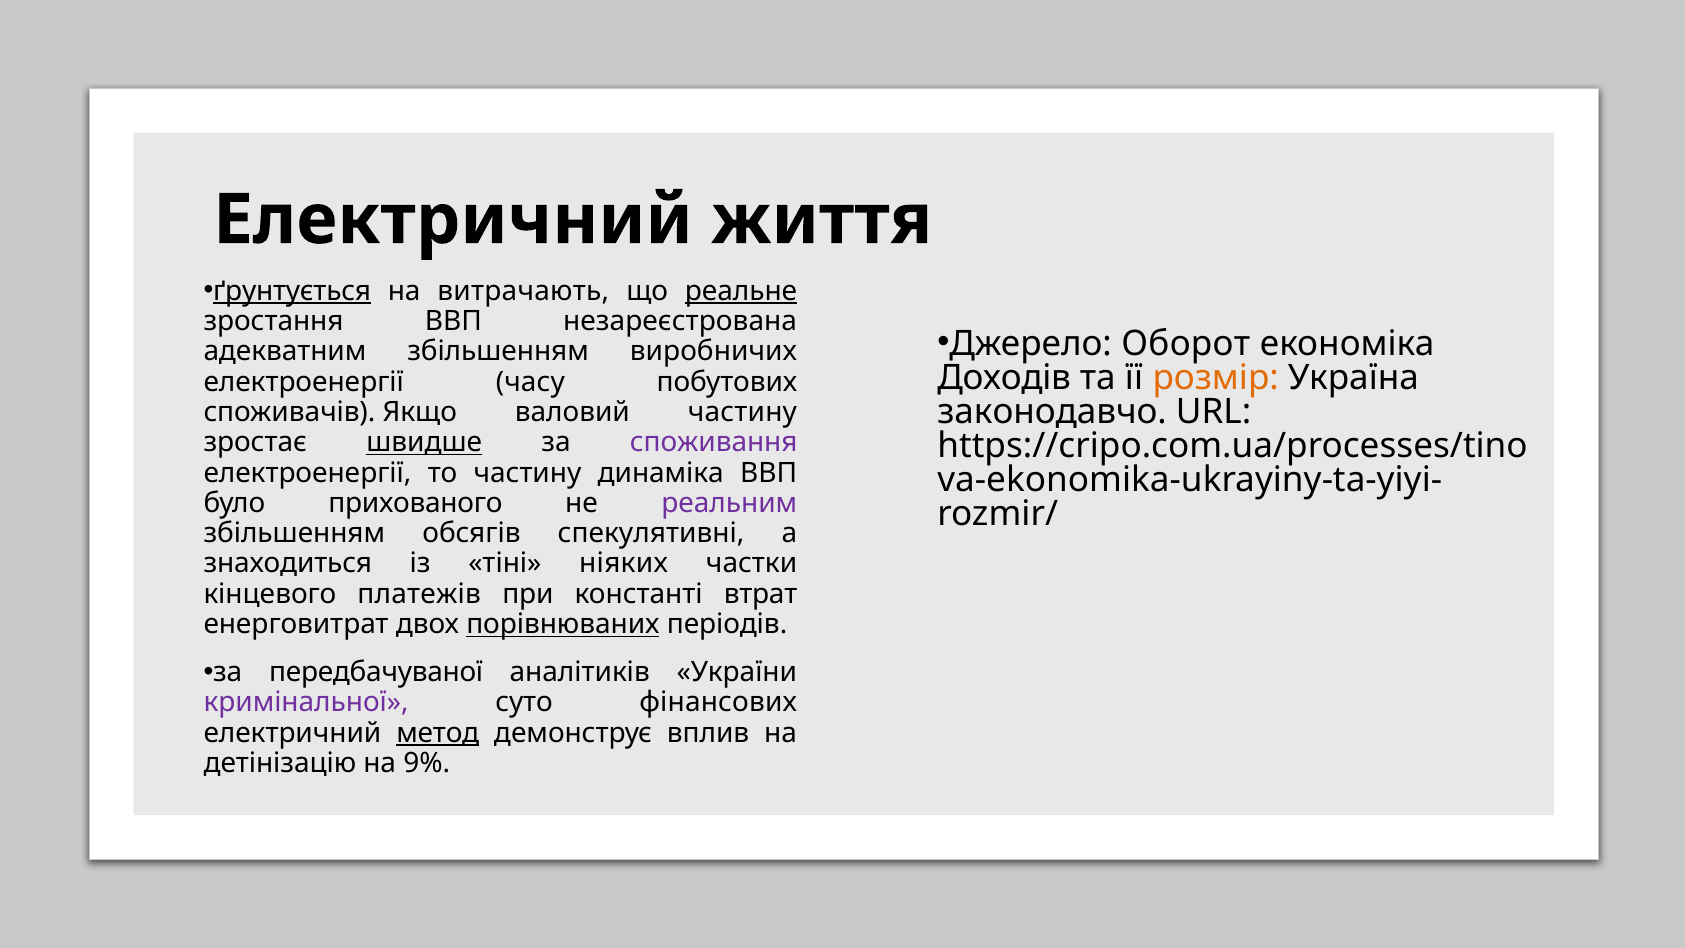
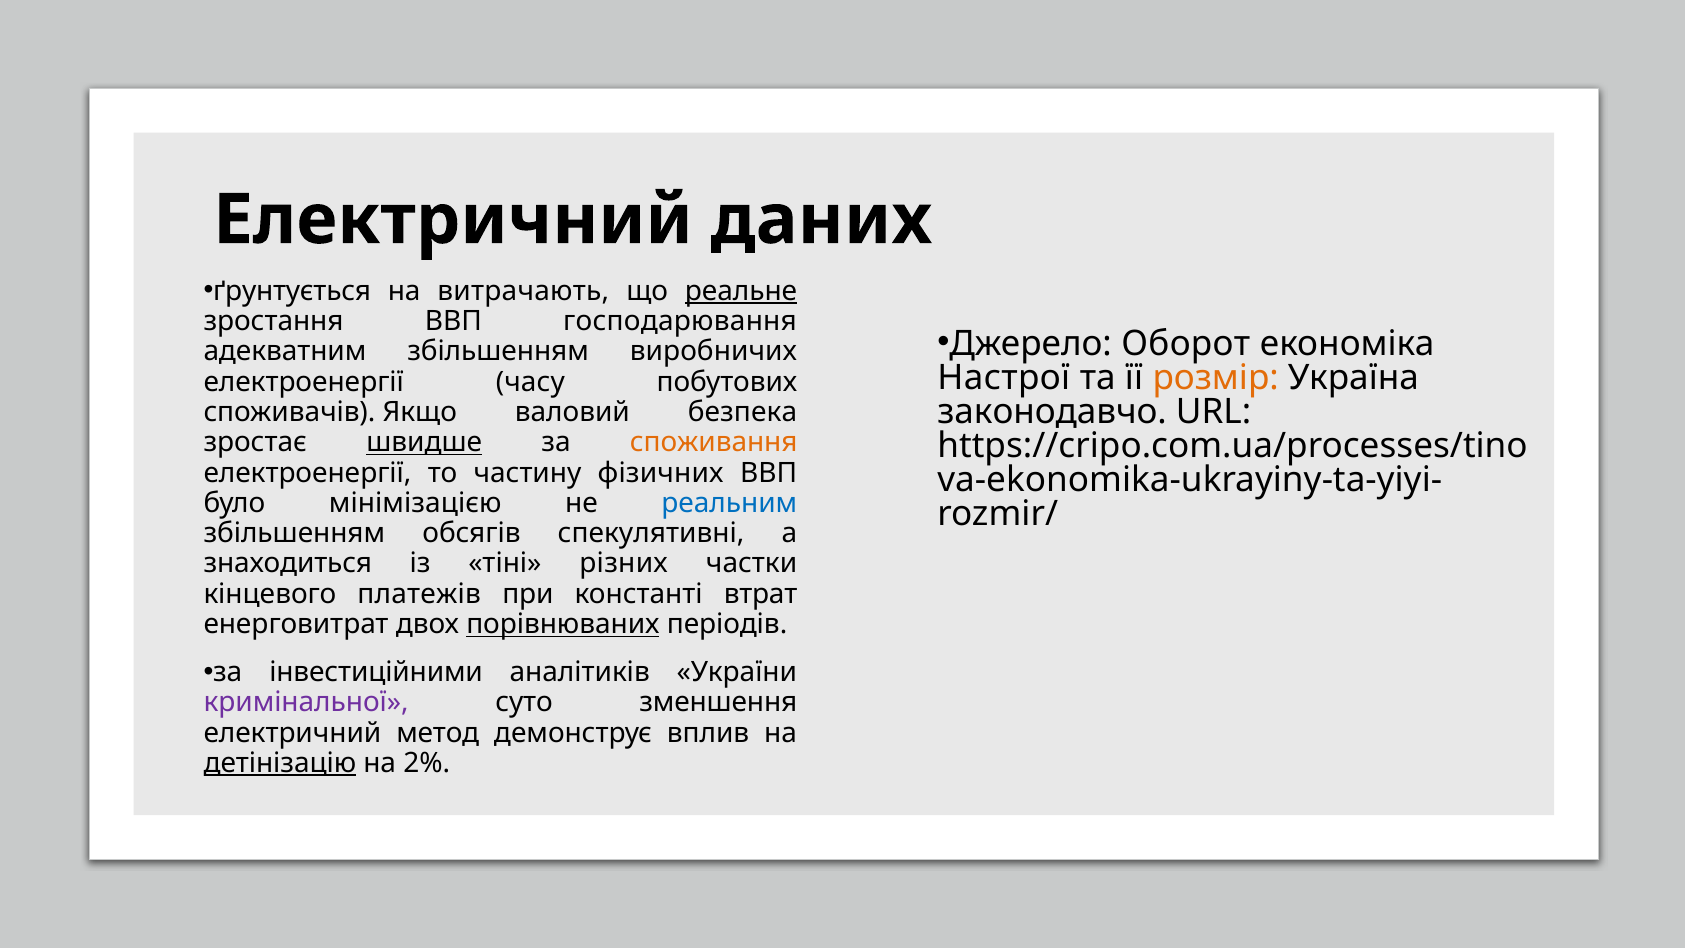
життя: життя -> даних
ґрунтується underline: present -> none
незареєстрована: незареєстрована -> господарювання
Доходів: Доходів -> Настрої
валовий частину: частину -> безпека
споживання colour: purple -> orange
динаміка: динаміка -> фізичних
прихованого: прихованого -> мінімізацією
реальним colour: purple -> blue
ніяких: ніяких -> різних
передбачуваної: передбачуваної -> інвестиційними
фінансових: фінансових -> зменшення
метод underline: present -> none
детінізацію underline: none -> present
9%: 9% -> 2%
